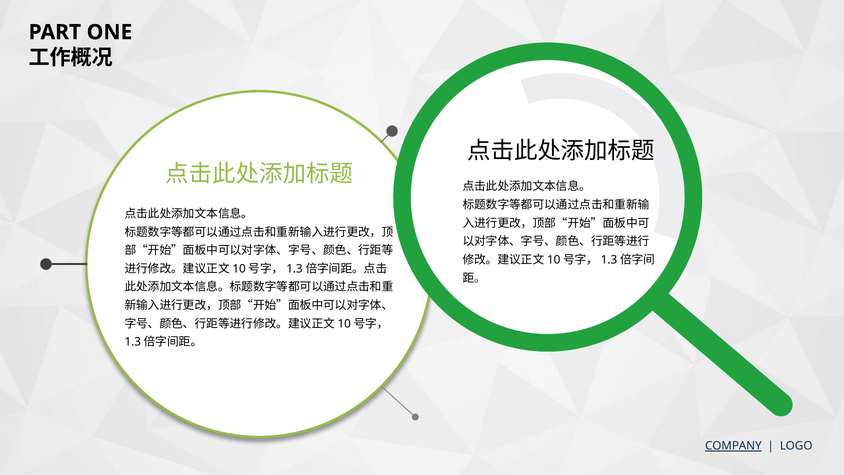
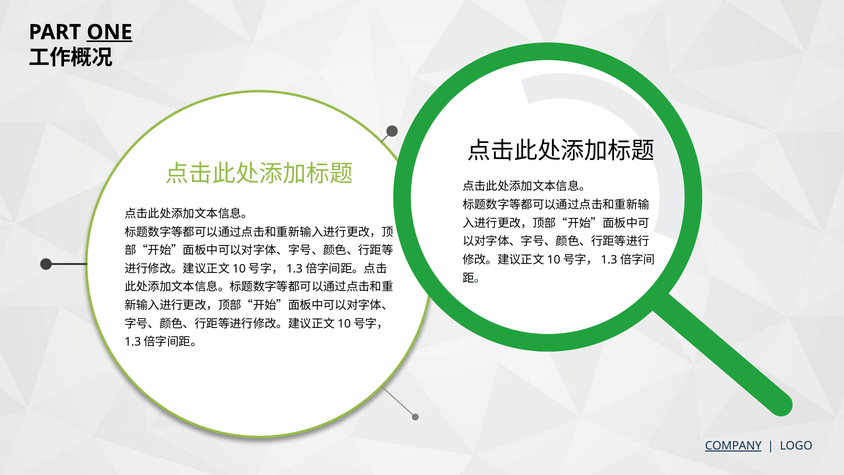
ONE underline: none -> present
